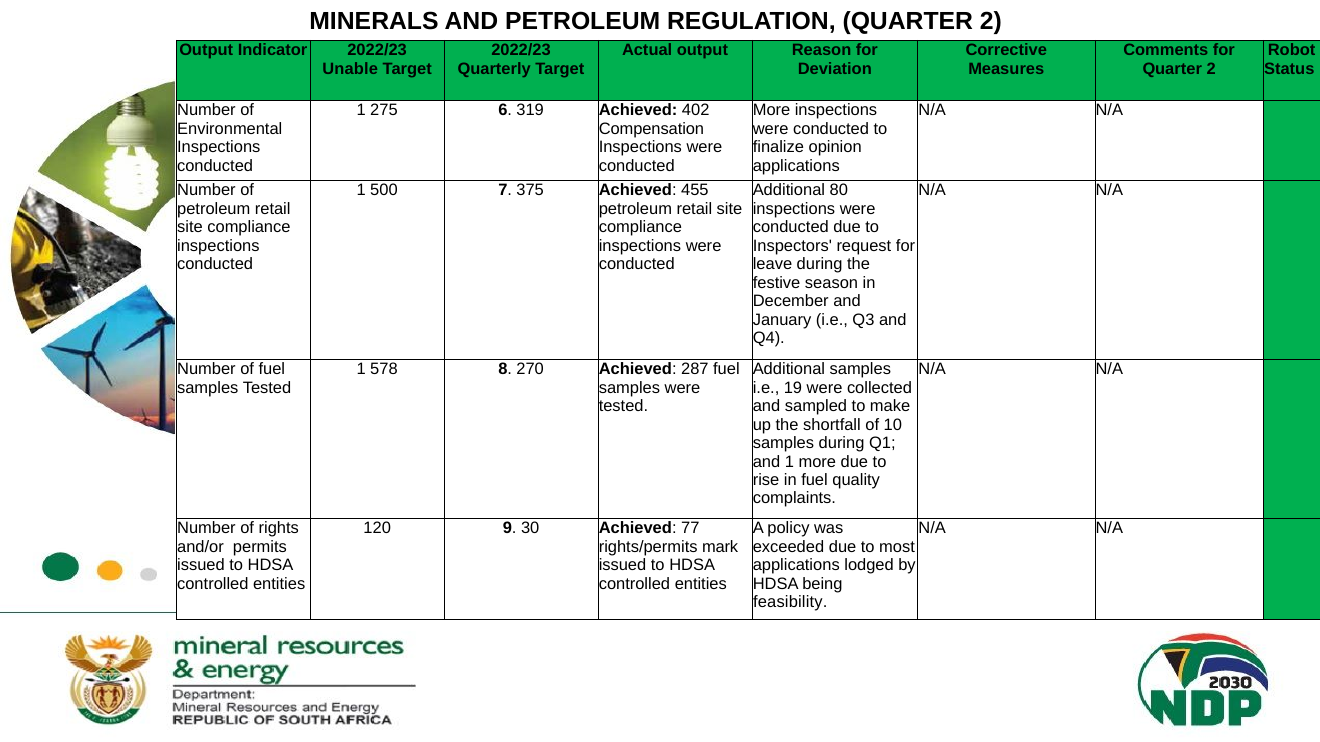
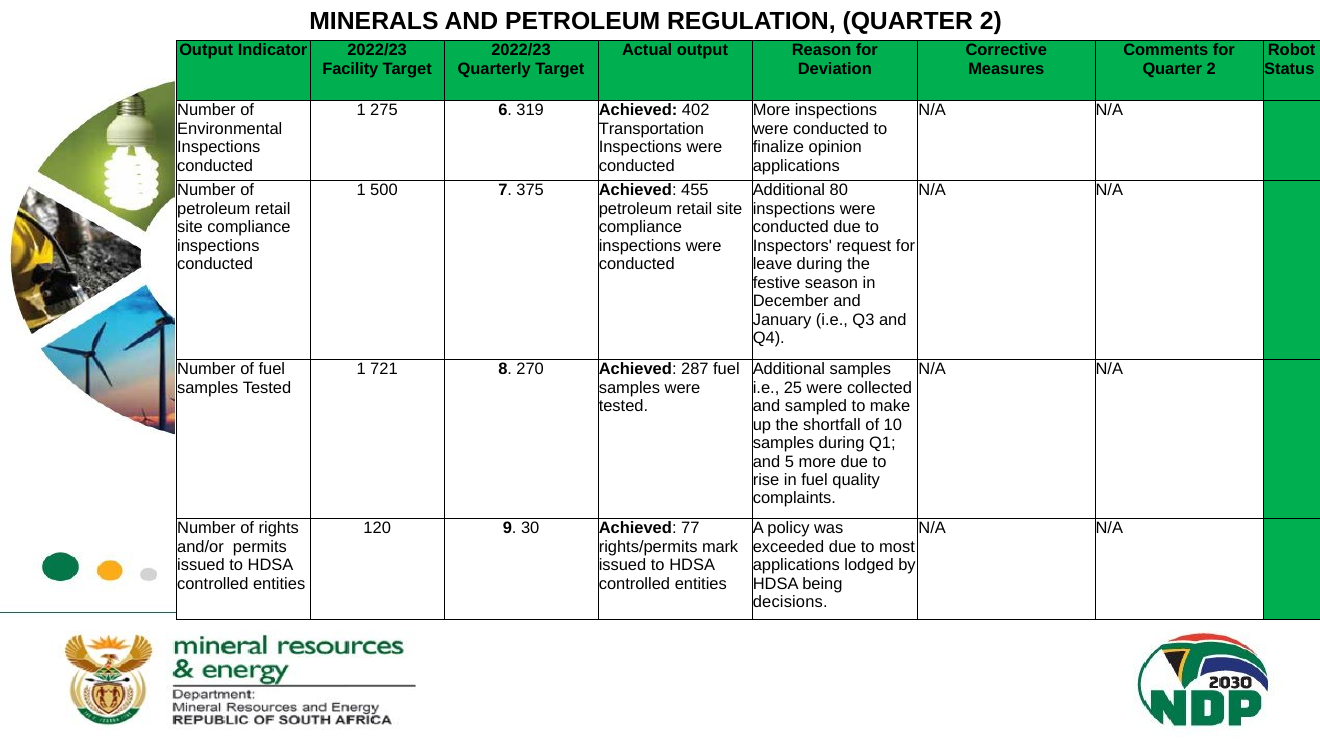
Unable: Unable -> Facility
Compensation: Compensation -> Transportation
578: 578 -> 721
19: 19 -> 25
and 1: 1 -> 5
feasibility: feasibility -> decisions
